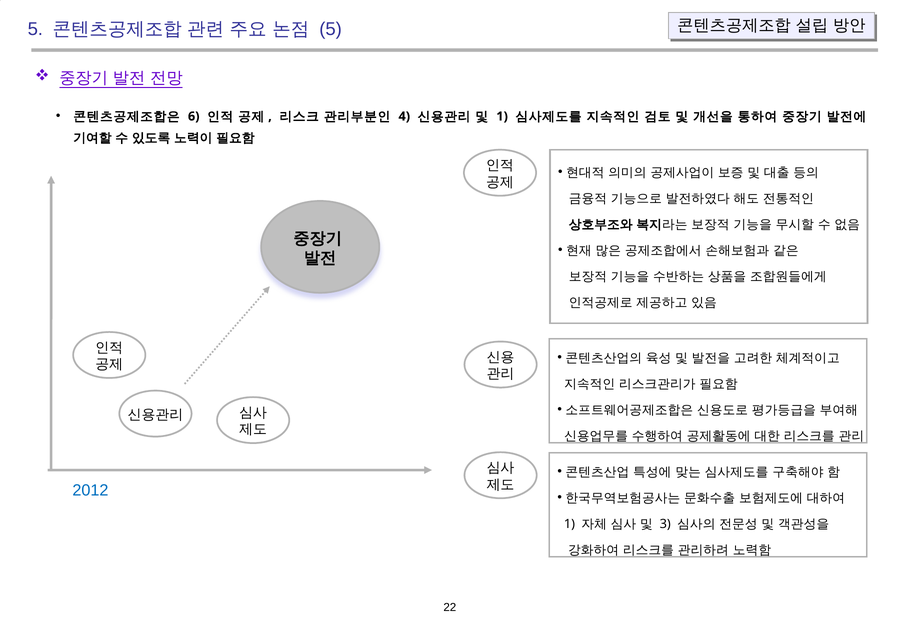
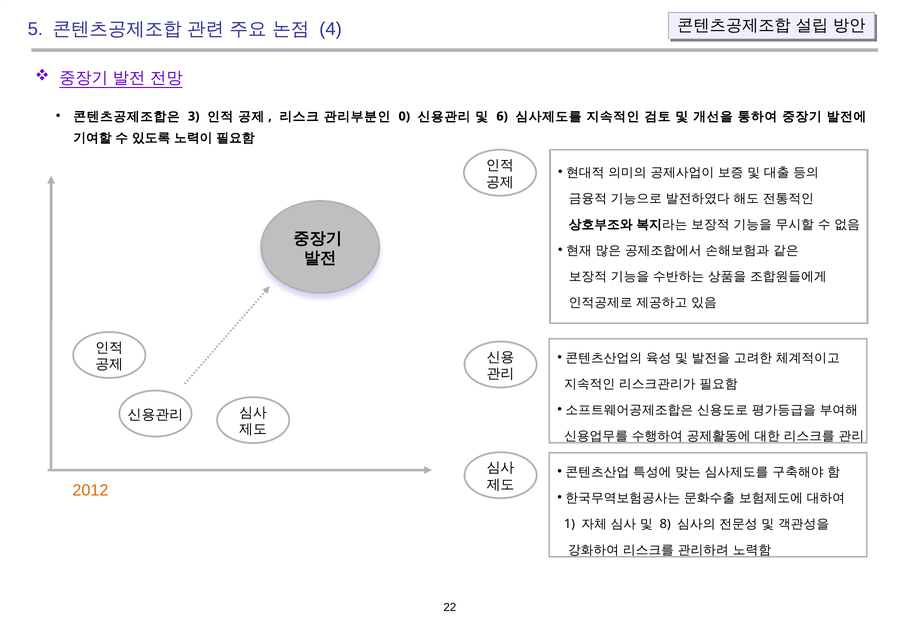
5 at (331, 29): 5 -> 4
6: 6 -> 3
4: 4 -> 0
1 at (502, 116): 1 -> 6
2012 colour: blue -> orange
3: 3 -> 8
